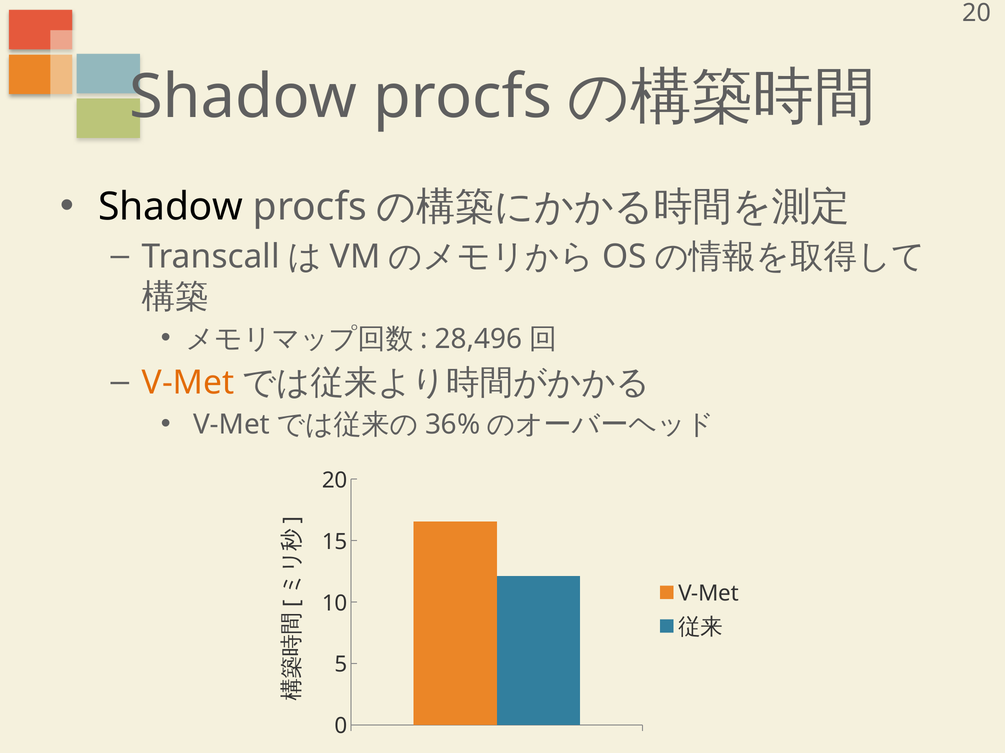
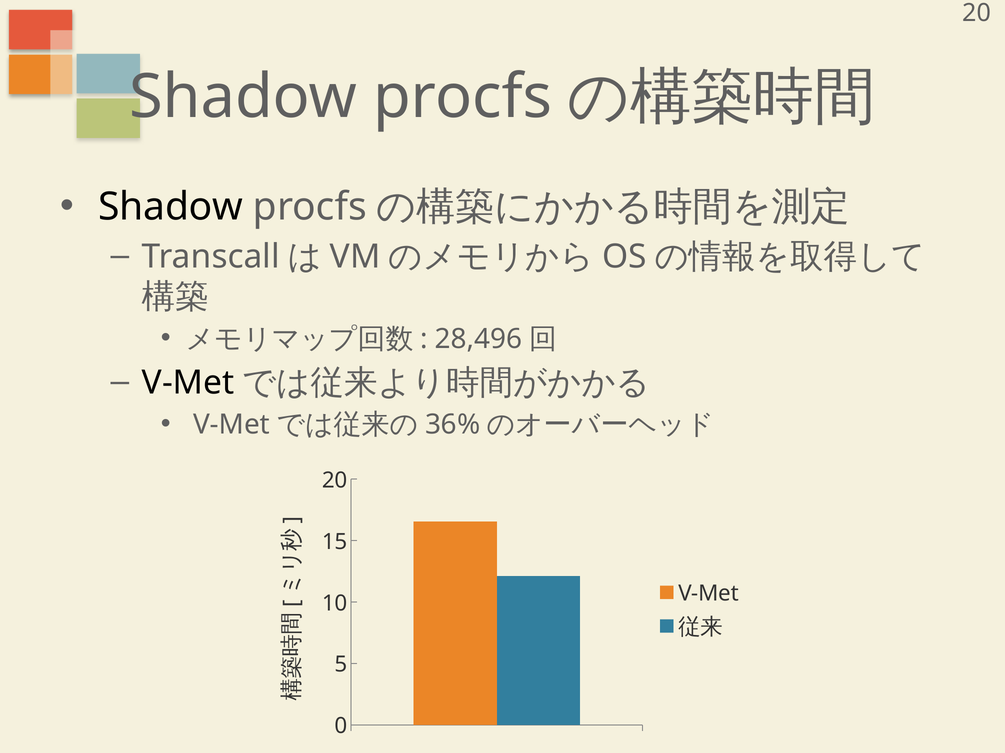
V-Met at (188, 383) colour: orange -> black
